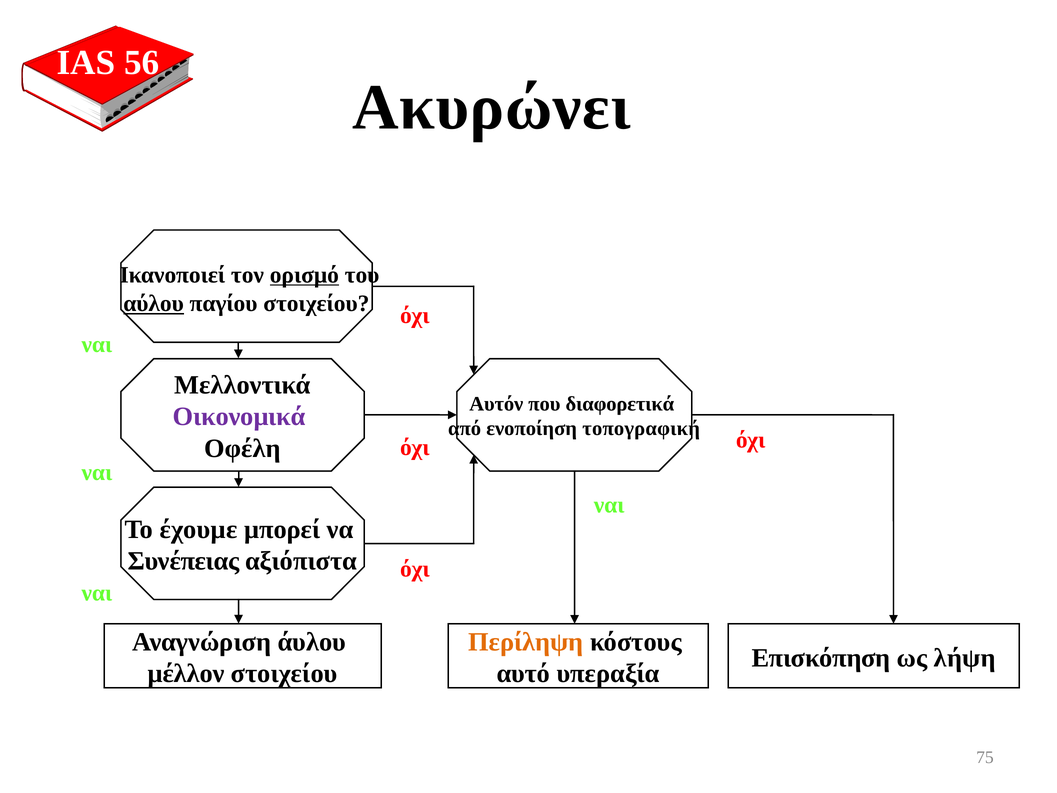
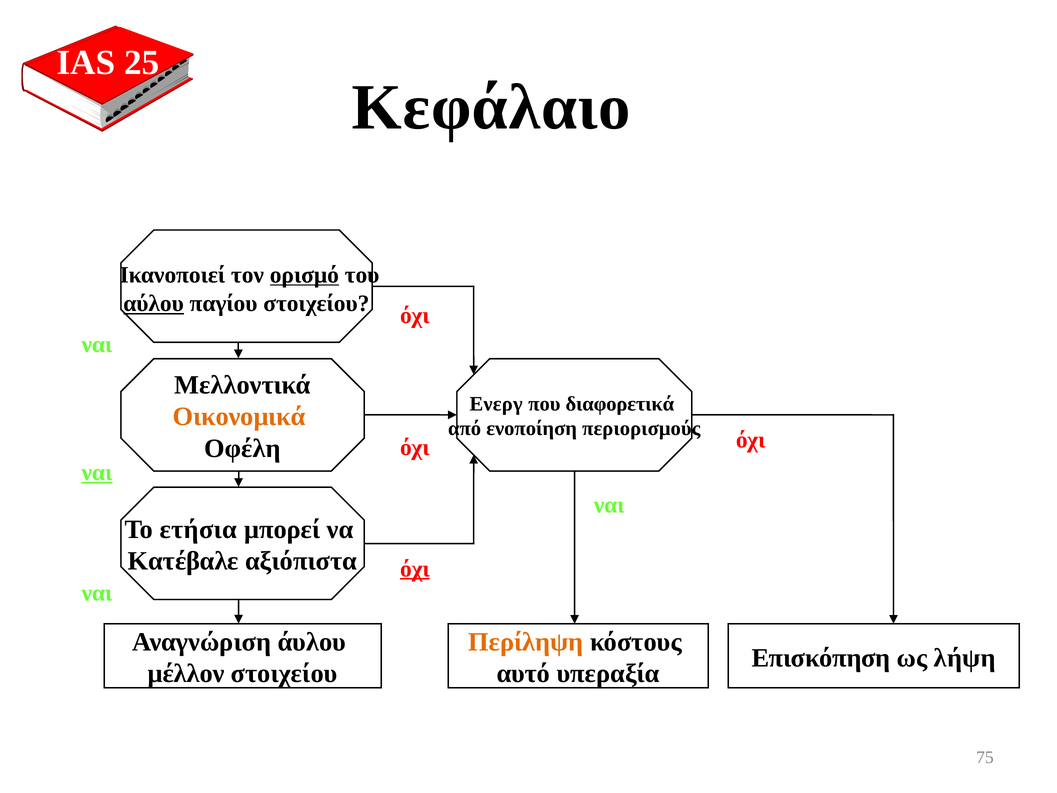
56: 56 -> 25
Ακυρώνει: Ακυρώνει -> Κεφάλαιο
Αυτόν: Αυτόν -> Ενεργ
Οικονομικά colour: purple -> orange
τοπογραφική: τοπογραφική -> περιορισμούς
ναι at (97, 472) underline: none -> present
έχουμε: έχουμε -> ετήσια
Συνέπειας: Συνέπειας -> Κατέβαλε
όχι at (415, 569) underline: none -> present
